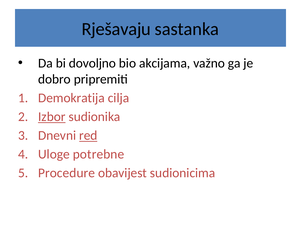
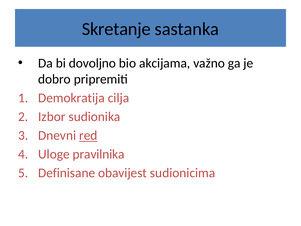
Rješavaju: Rješavaju -> Skretanje
Izbor underline: present -> none
potrebne: potrebne -> pravilnika
Procedure: Procedure -> Definisane
